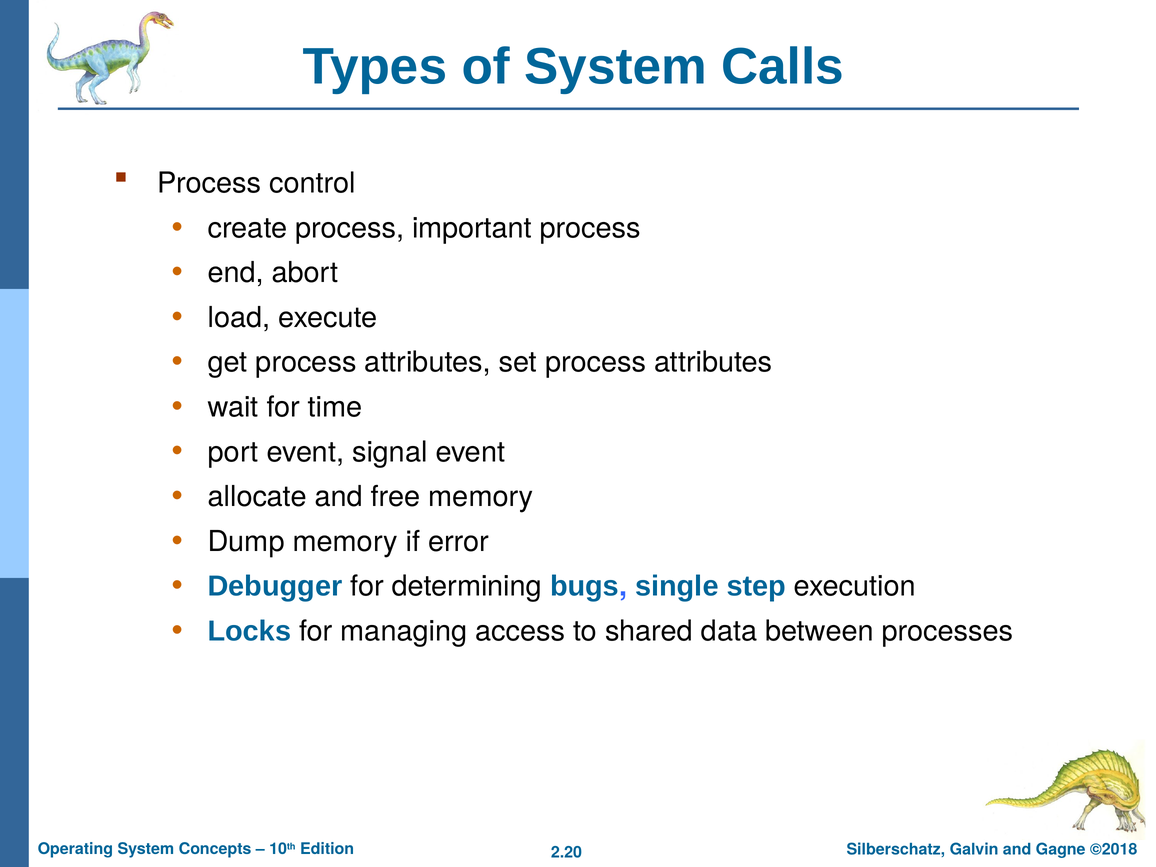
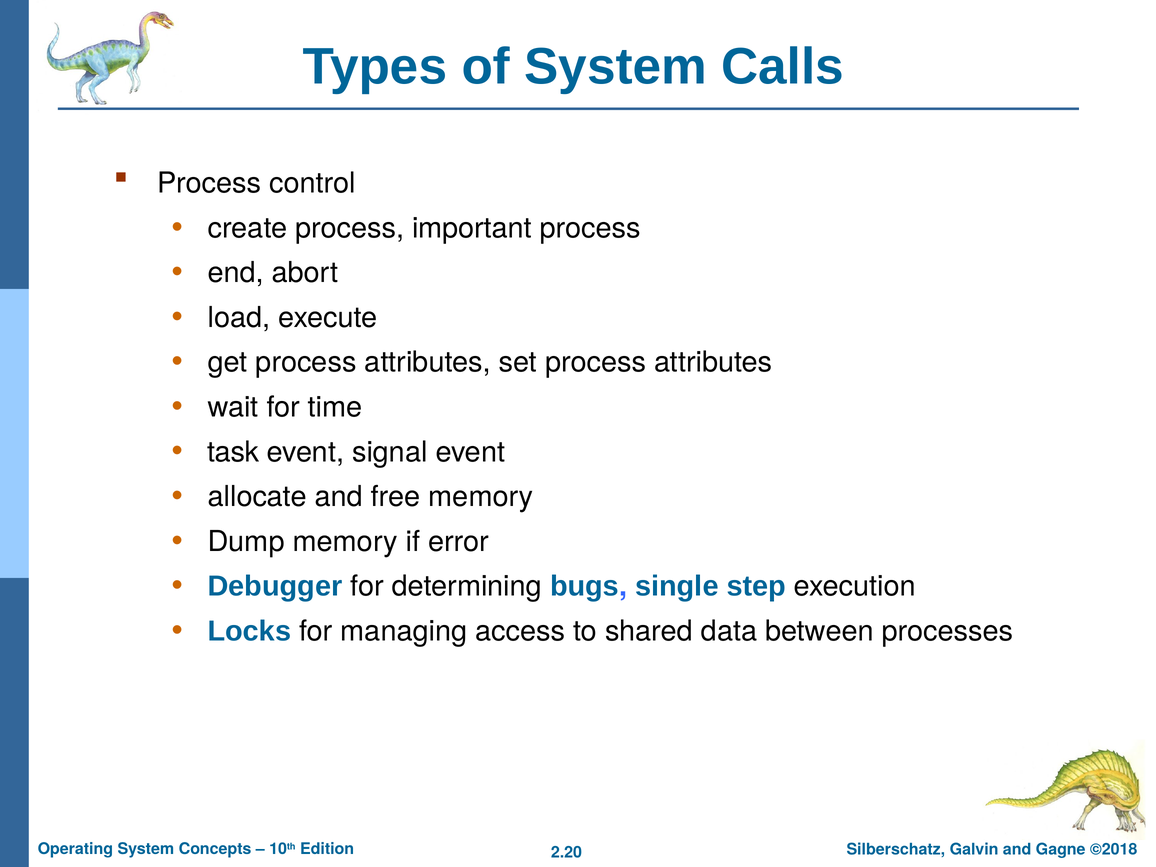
port: port -> task
